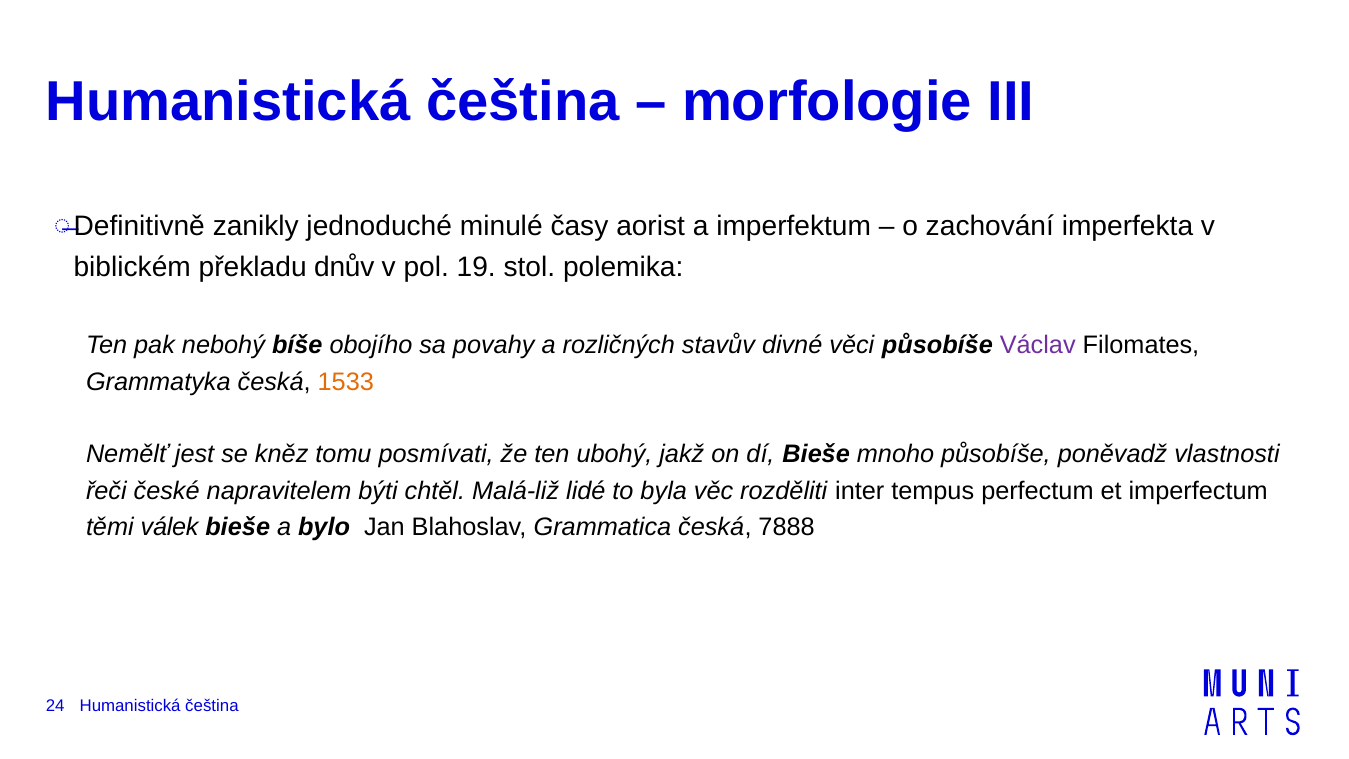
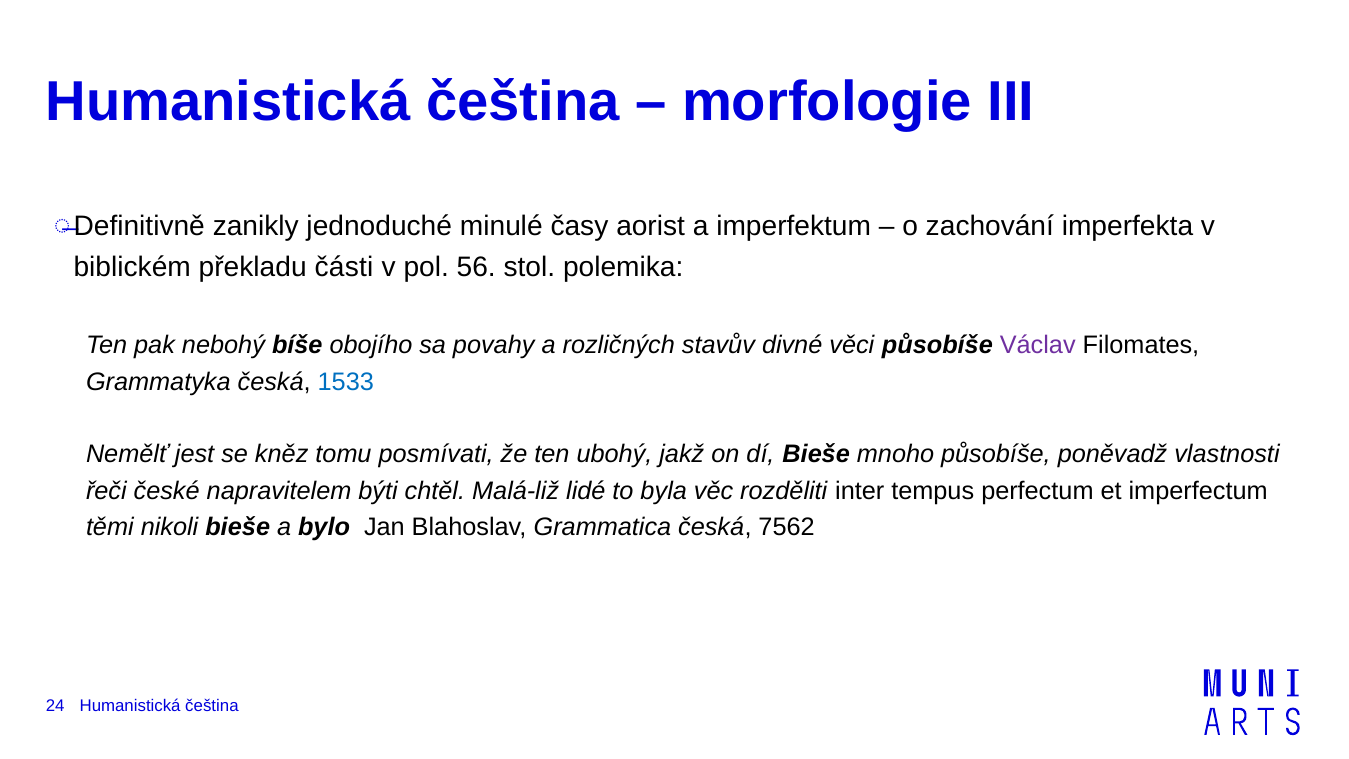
dnův: dnův -> části
19: 19 -> 56
1533 colour: orange -> blue
válek: válek -> nikoli
7888: 7888 -> 7562
